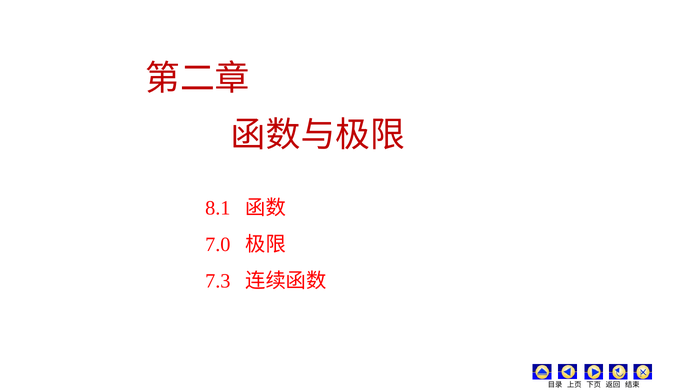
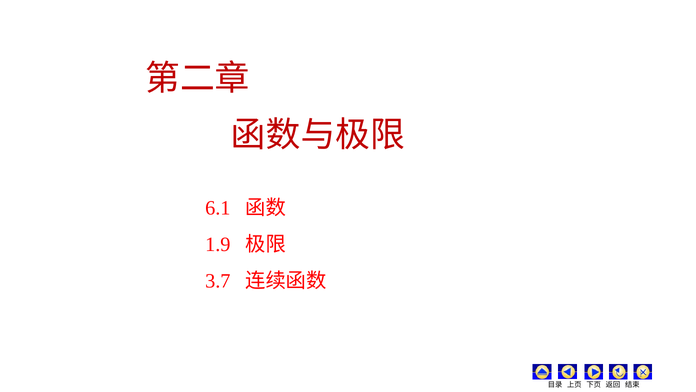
8.1: 8.1 -> 6.1
7.0: 7.0 -> 1.9
7.3: 7.3 -> 3.7
